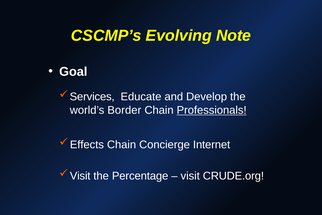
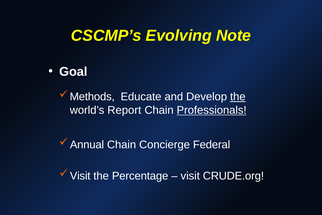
Services: Services -> Methods
the at (238, 97) underline: none -> present
Border: Border -> Report
Effects: Effects -> Annual
Internet: Internet -> Federal
